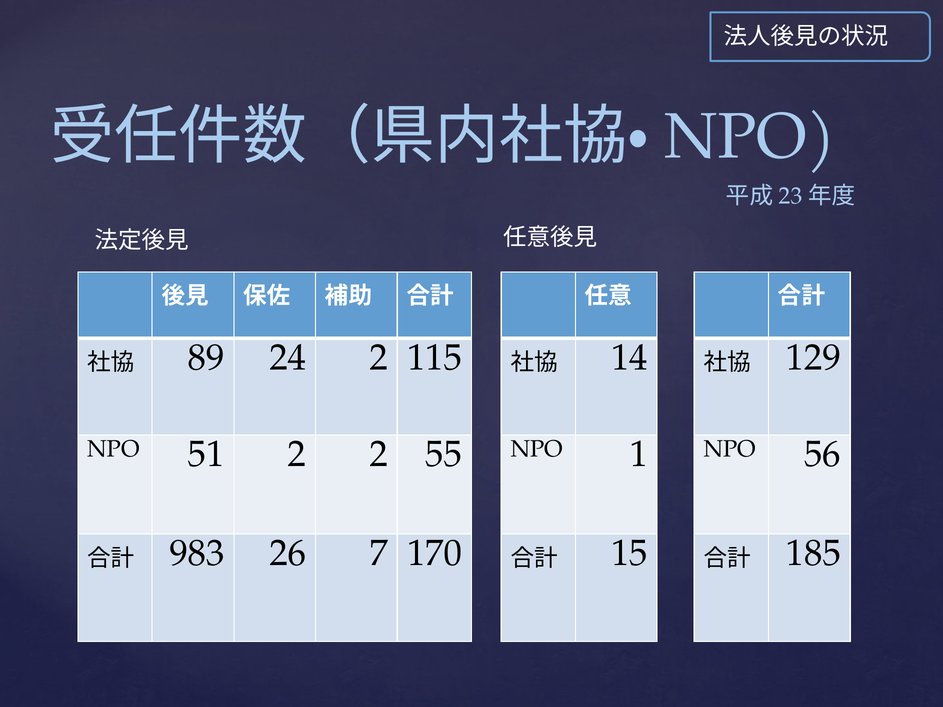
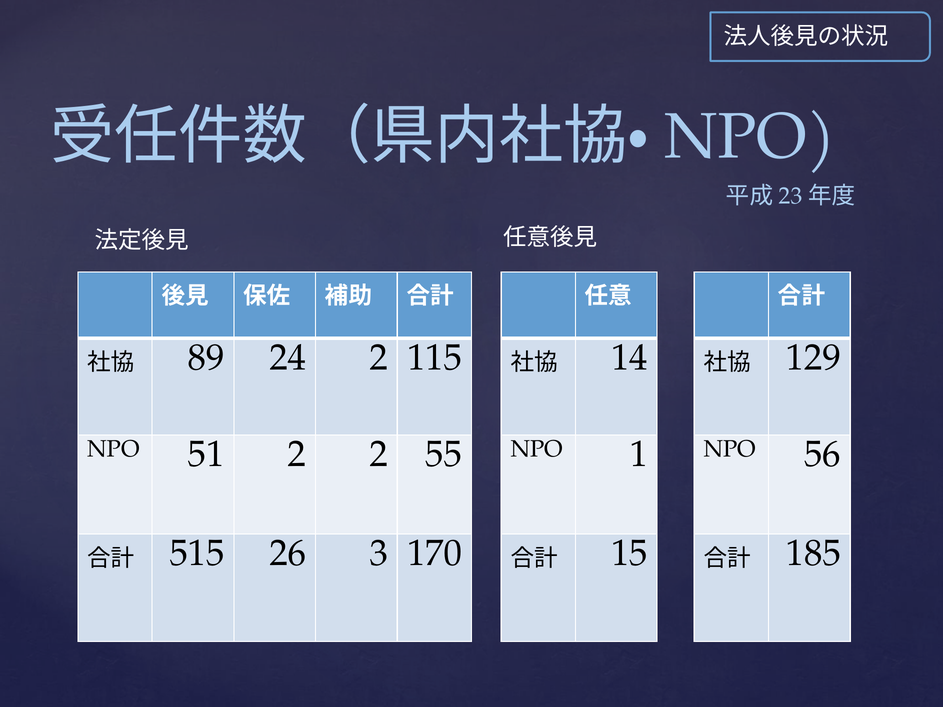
983: 983 -> 515
7: 7 -> 3
